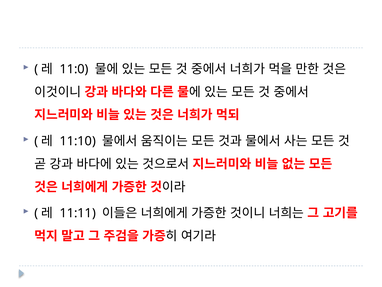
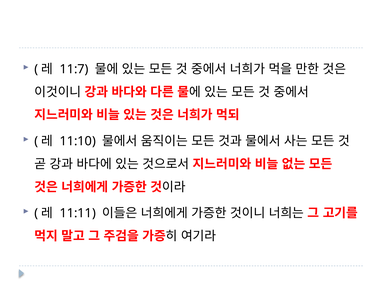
11:0: 11:0 -> 11:7
